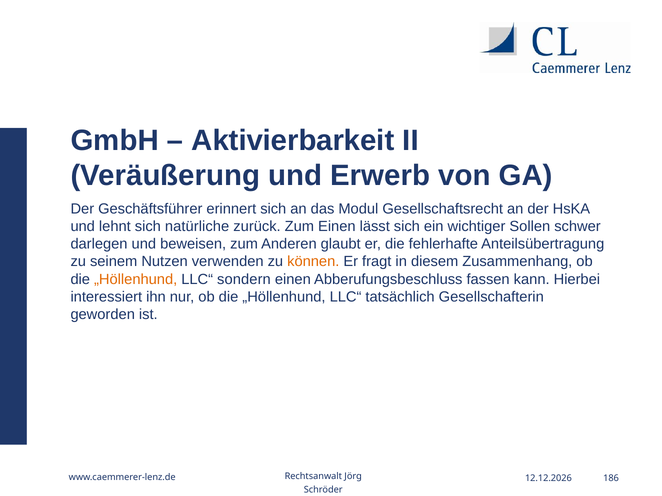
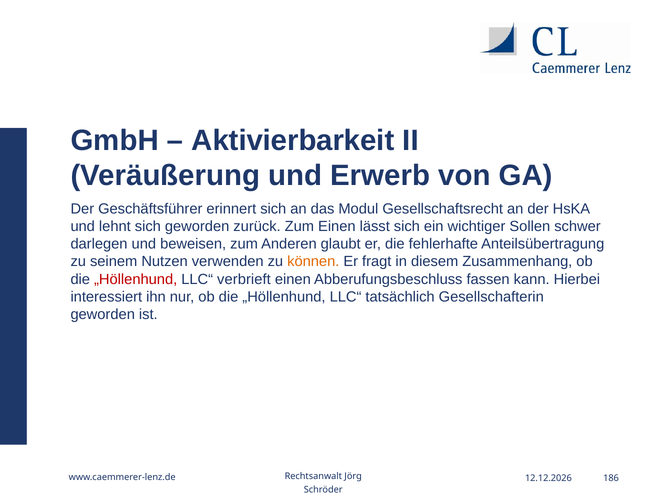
sich natürliche: natürliche -> geworden
„Höllenhund at (136, 279) colour: orange -> red
sondern: sondern -> verbrieft
